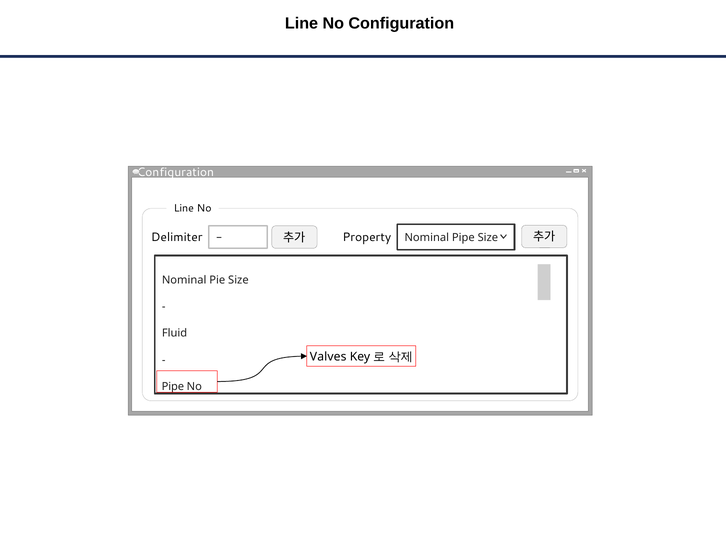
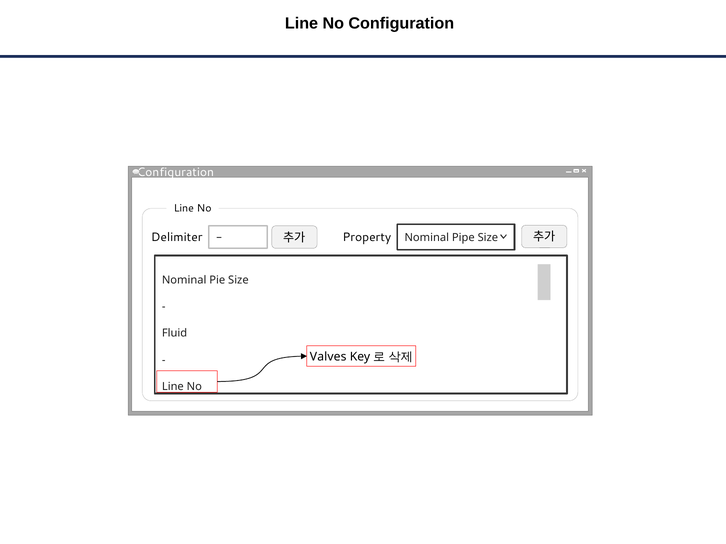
Pipe at (173, 387): Pipe -> Line
